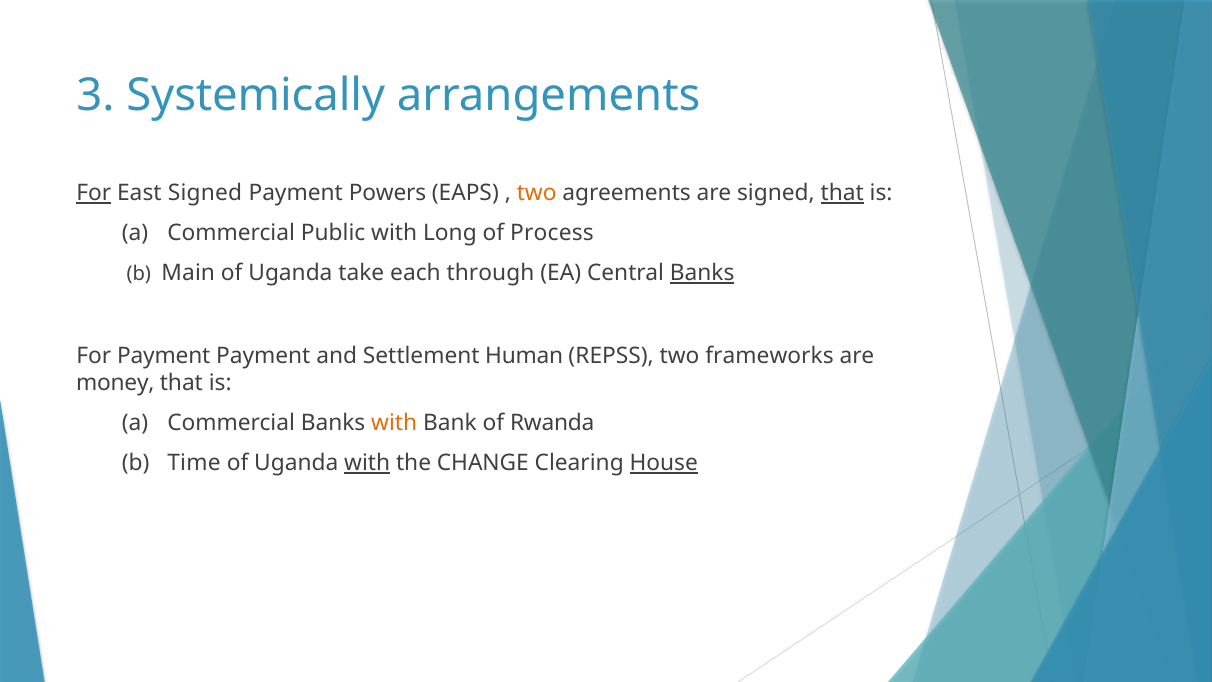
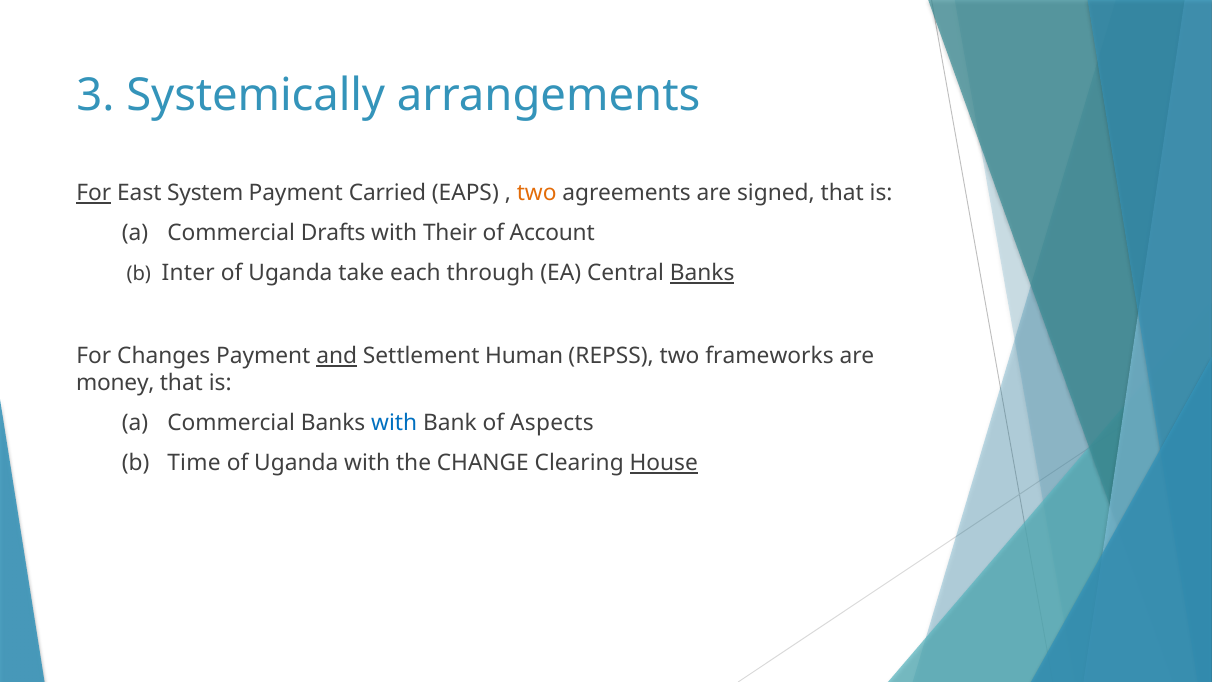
East Signed: Signed -> System
Powers: Powers -> Carried
that at (842, 193) underline: present -> none
Public: Public -> Drafts
Long: Long -> Their
Process: Process -> Account
Main: Main -> Inter
For Payment: Payment -> Changes
and underline: none -> present
with at (394, 423) colour: orange -> blue
Rwanda: Rwanda -> Aspects
with at (367, 463) underline: present -> none
